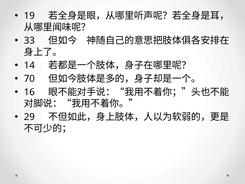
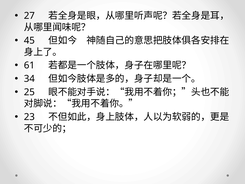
19: 19 -> 27
33: 33 -> 45
14: 14 -> 61
70: 70 -> 34
16: 16 -> 25
29: 29 -> 23
